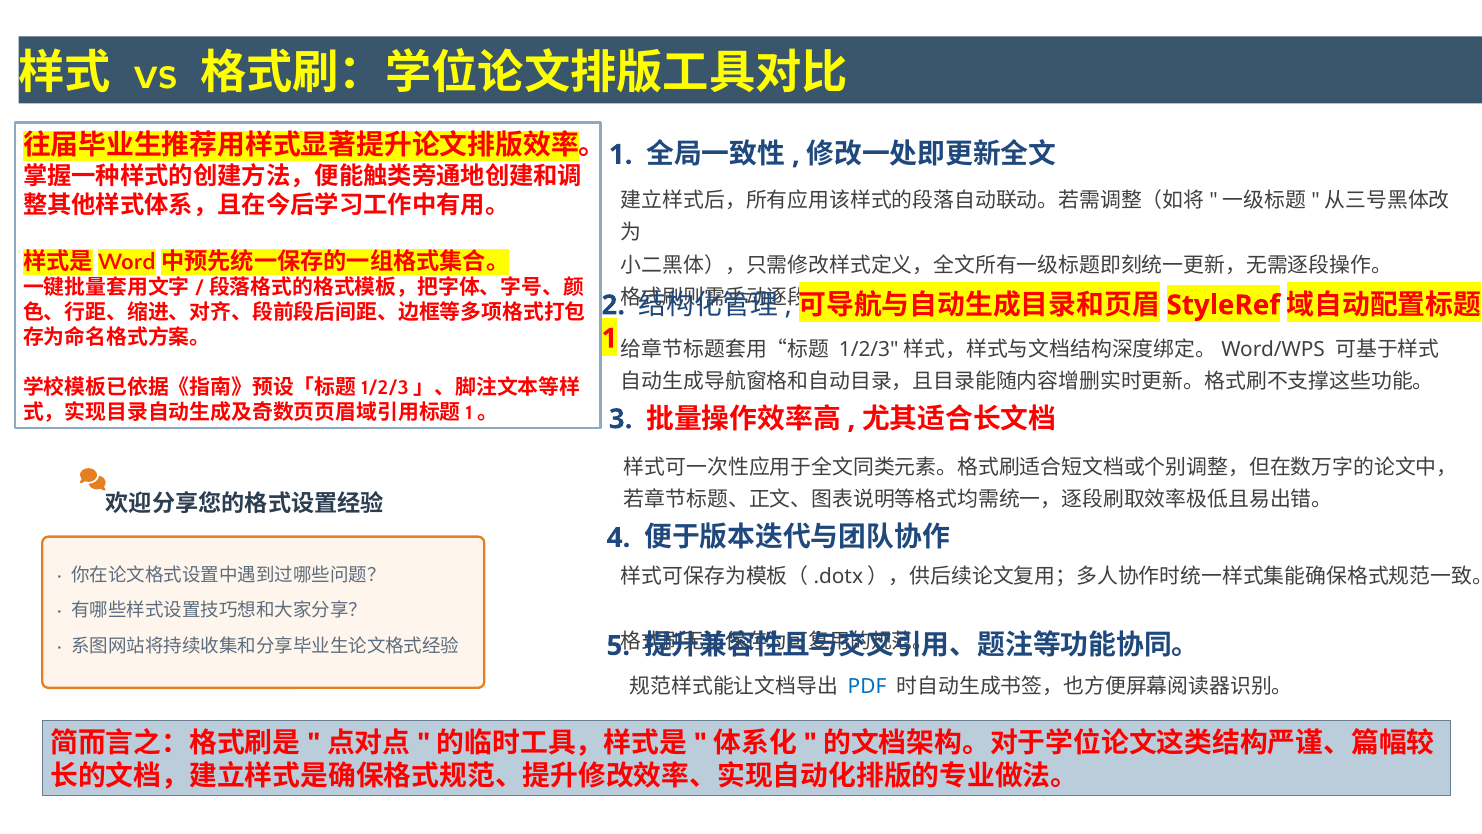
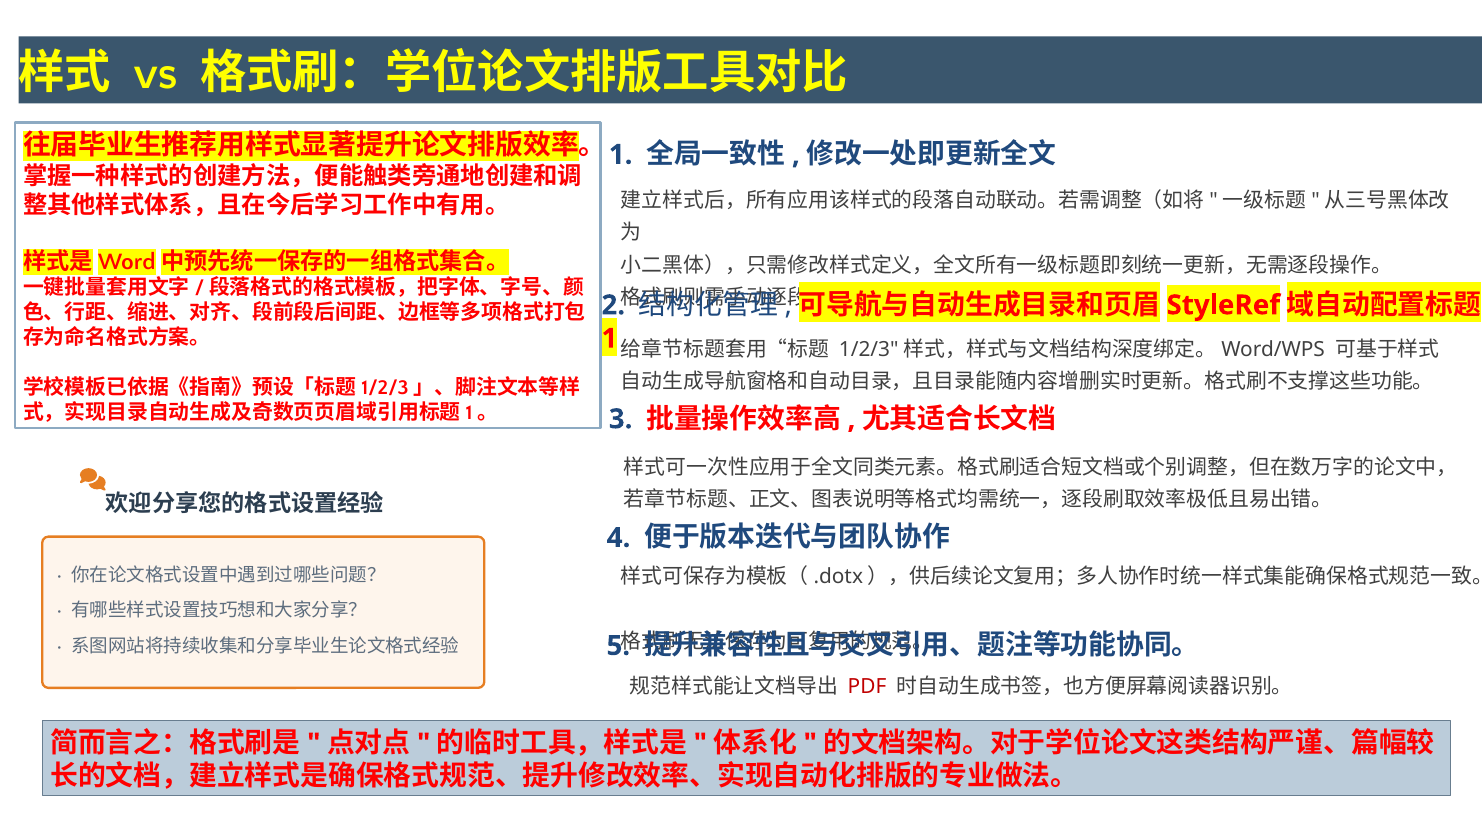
PDF colour: blue -> red
